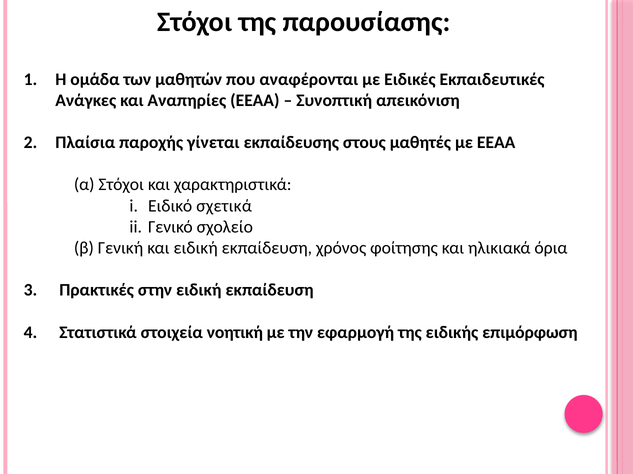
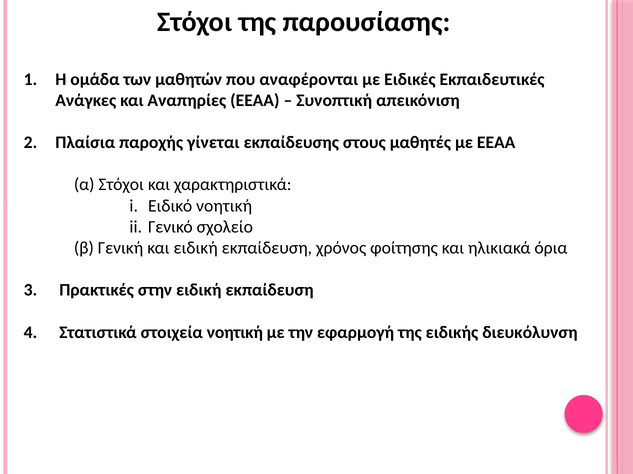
Ειδικό σχετικά: σχετικά -> νοητική
επιμόρφωση: επιμόρφωση -> διευκόλυνση
